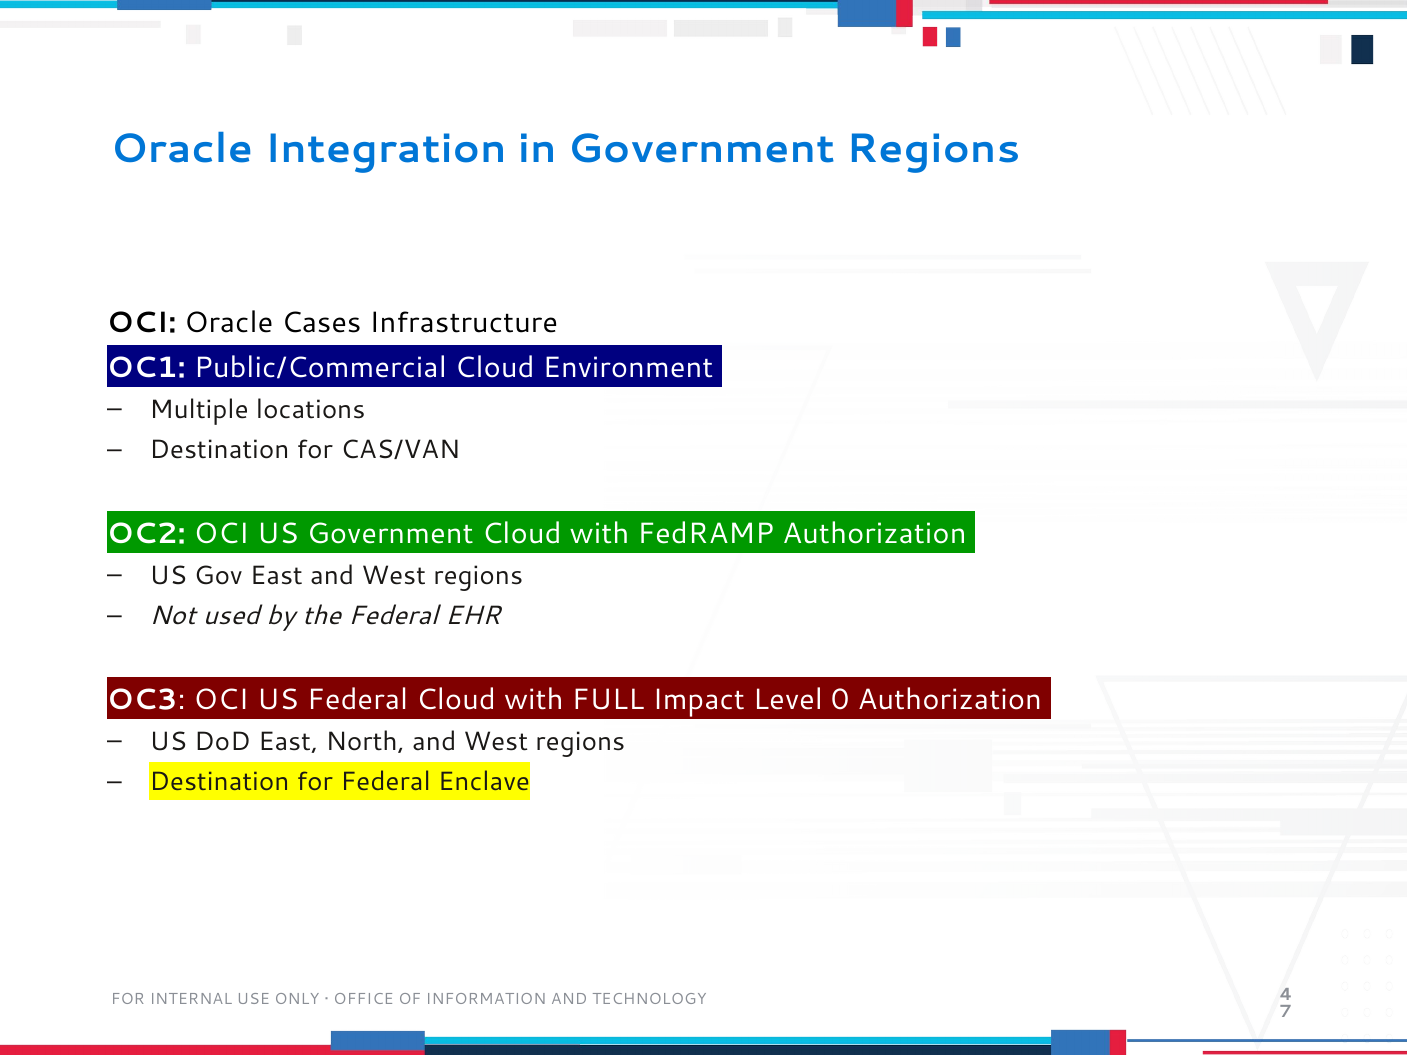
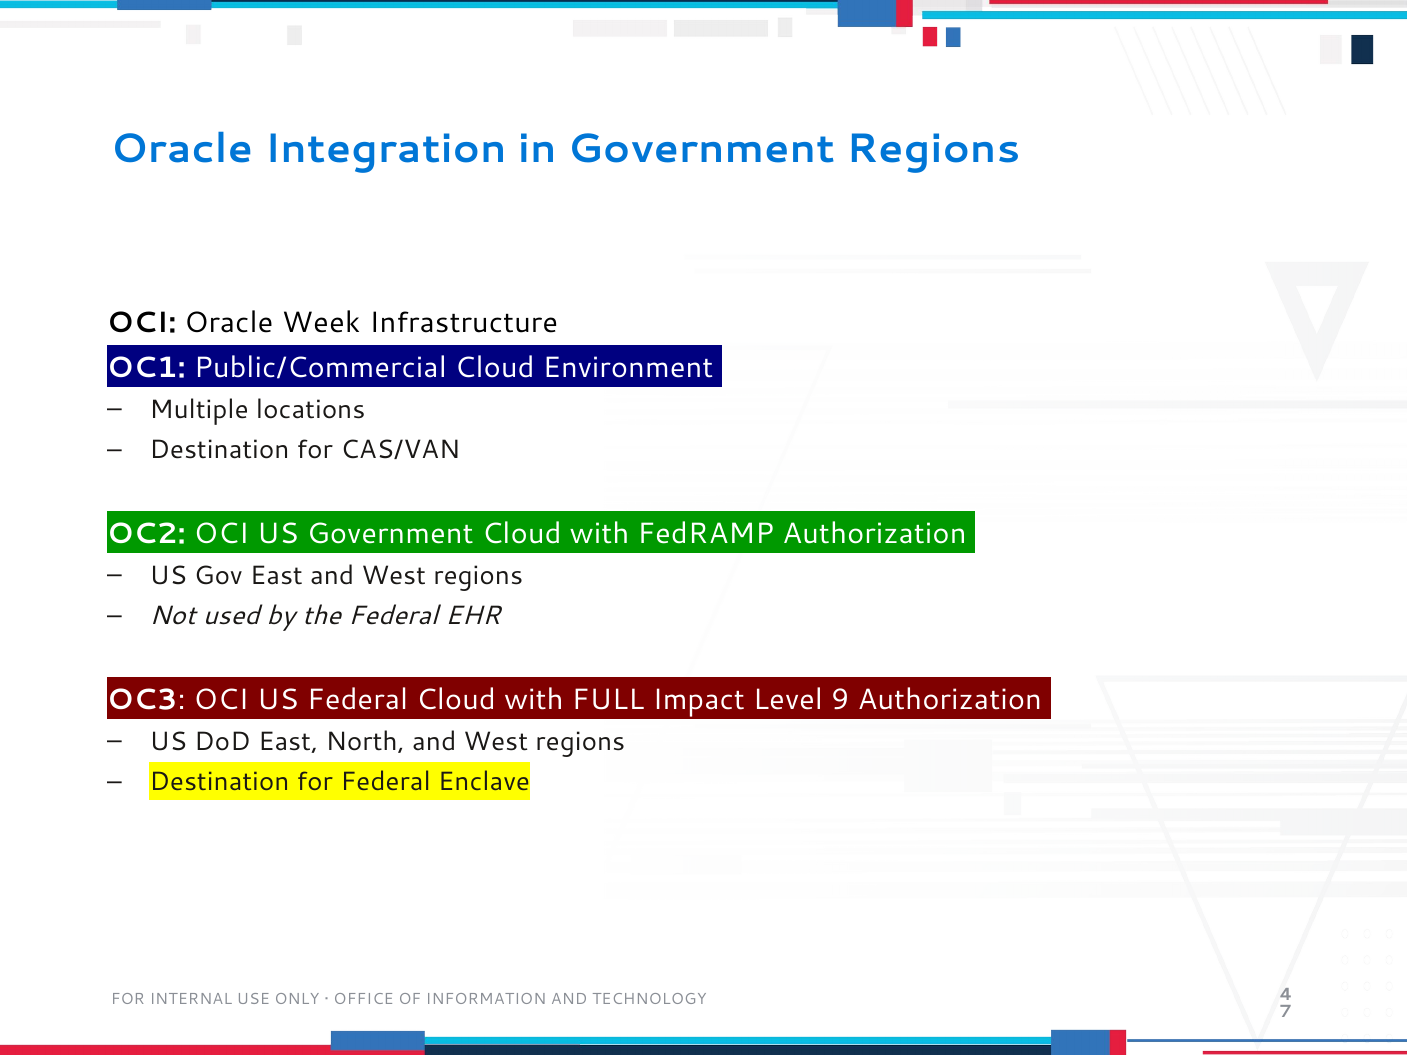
Cases: Cases -> Week
0: 0 -> 9
